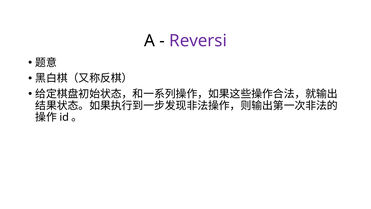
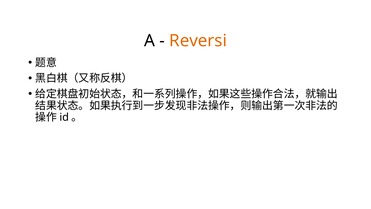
Reversi colour: purple -> orange
